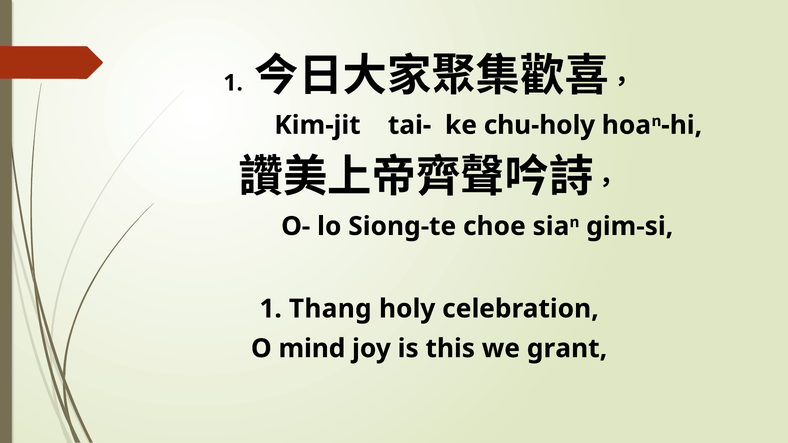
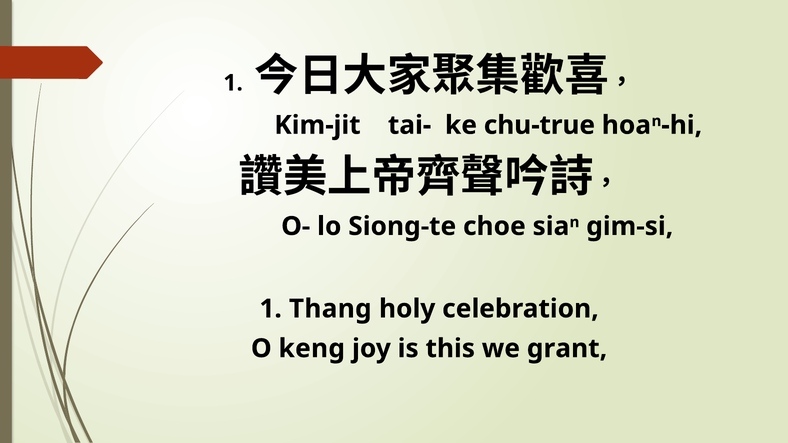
chu-holy: chu-holy -> chu-true
mind: mind -> keng
